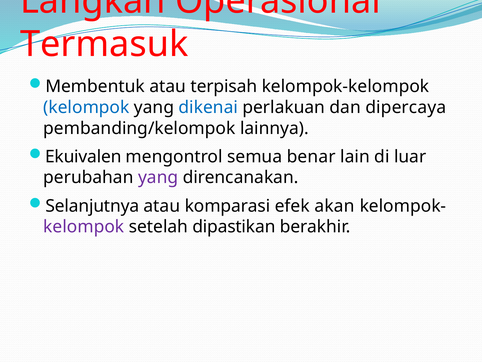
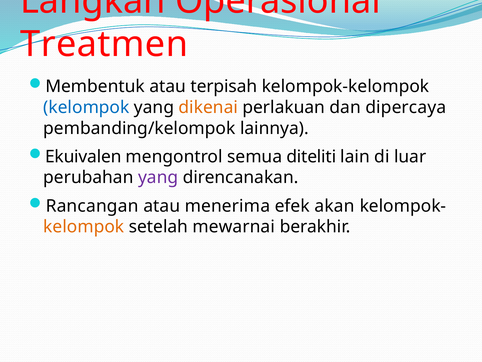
Termasuk: Termasuk -> Treatmen
dikenai colour: blue -> orange
benar: benar -> diteliti
Selanjutnya: Selanjutnya -> Rancangan
komparasi: komparasi -> menerima
kelompok at (84, 227) colour: purple -> orange
dipastikan: dipastikan -> mewarnai
